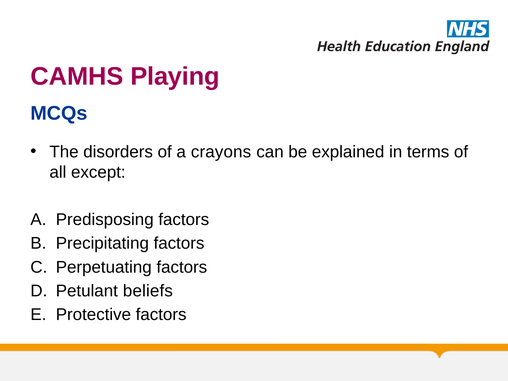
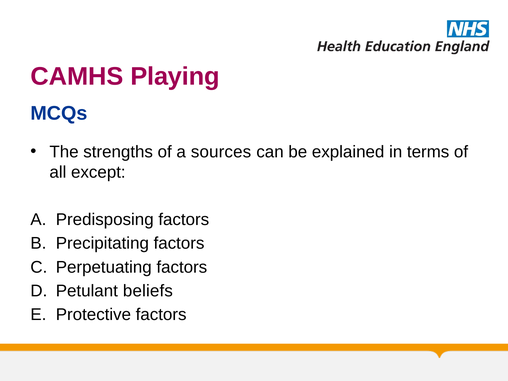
disorders: disorders -> strengths
crayons: crayons -> sources
